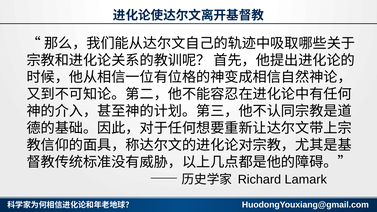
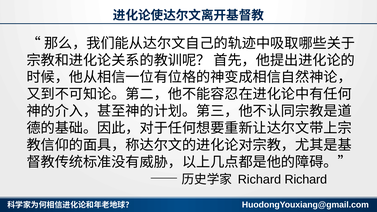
Richard Lamark: Lamark -> Richard
